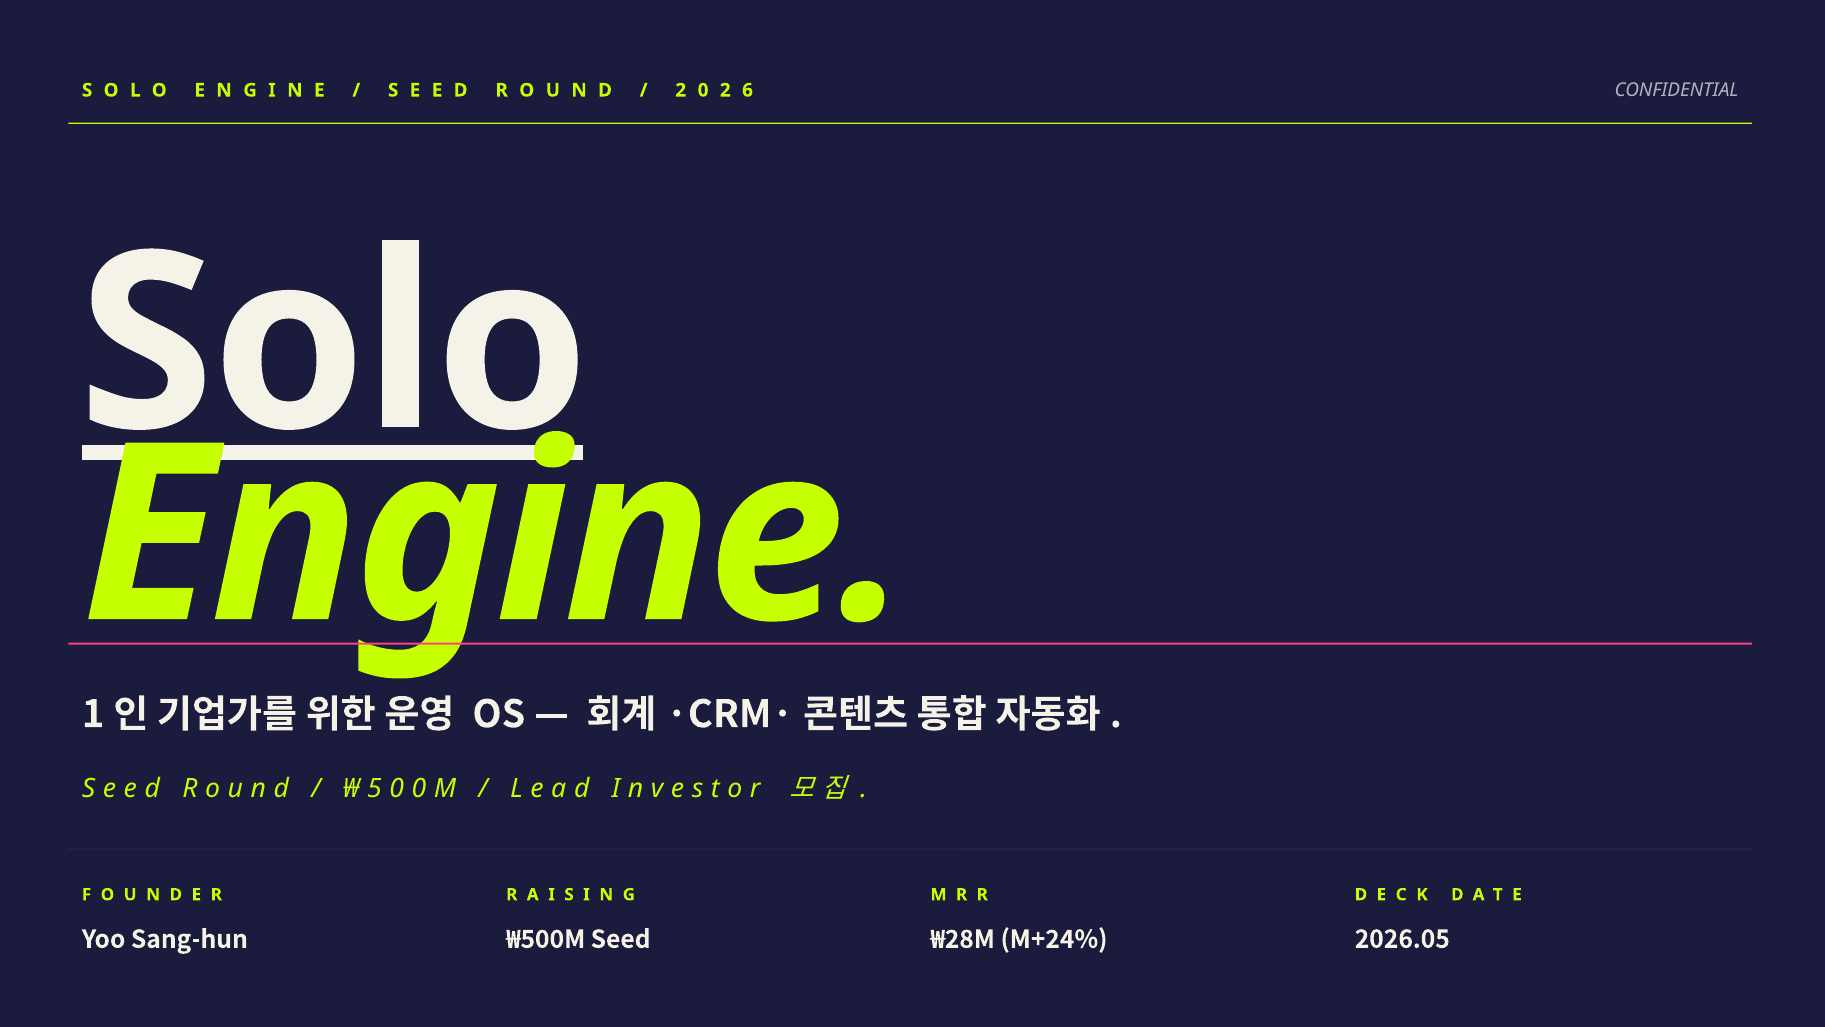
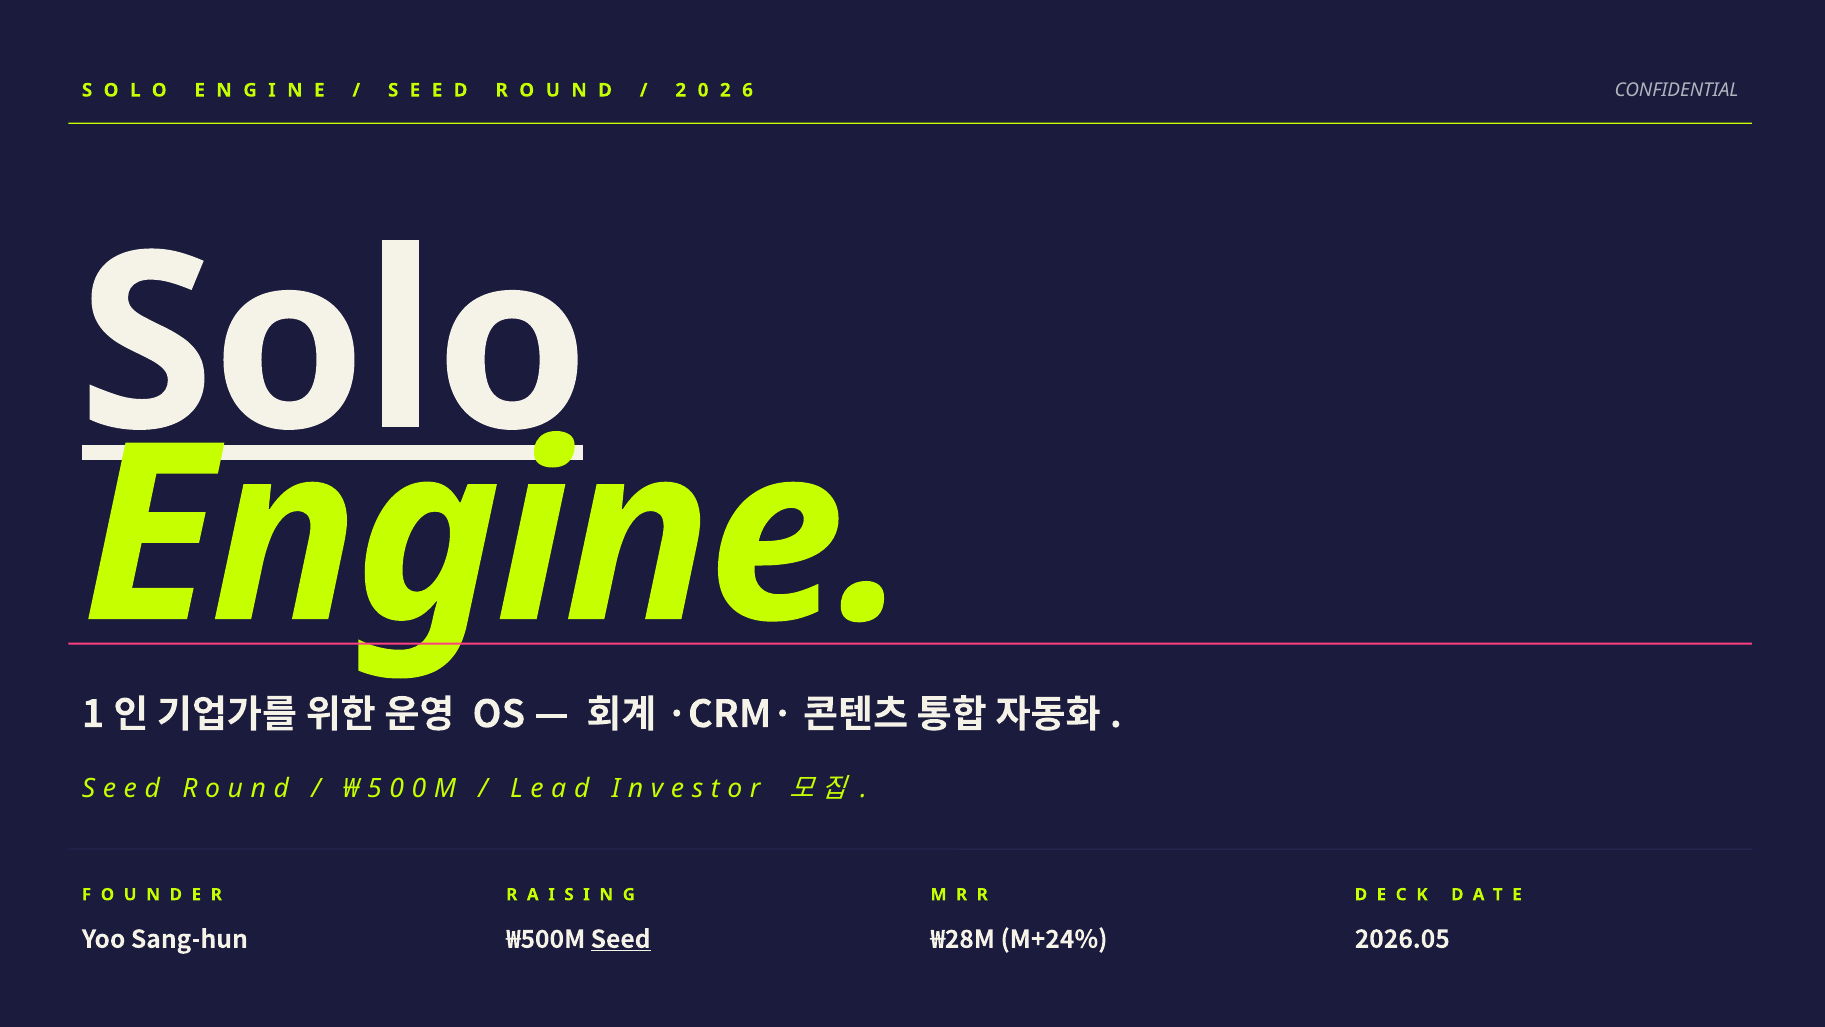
Seed underline: none -> present
